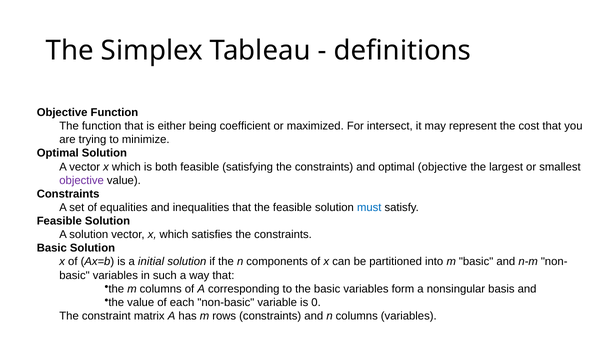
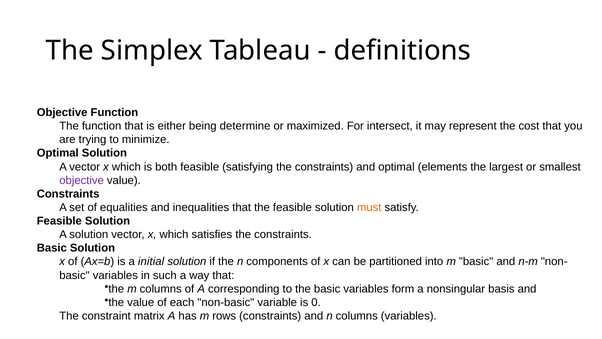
coefficient: coefficient -> determine
optimal objective: objective -> elements
must colour: blue -> orange
